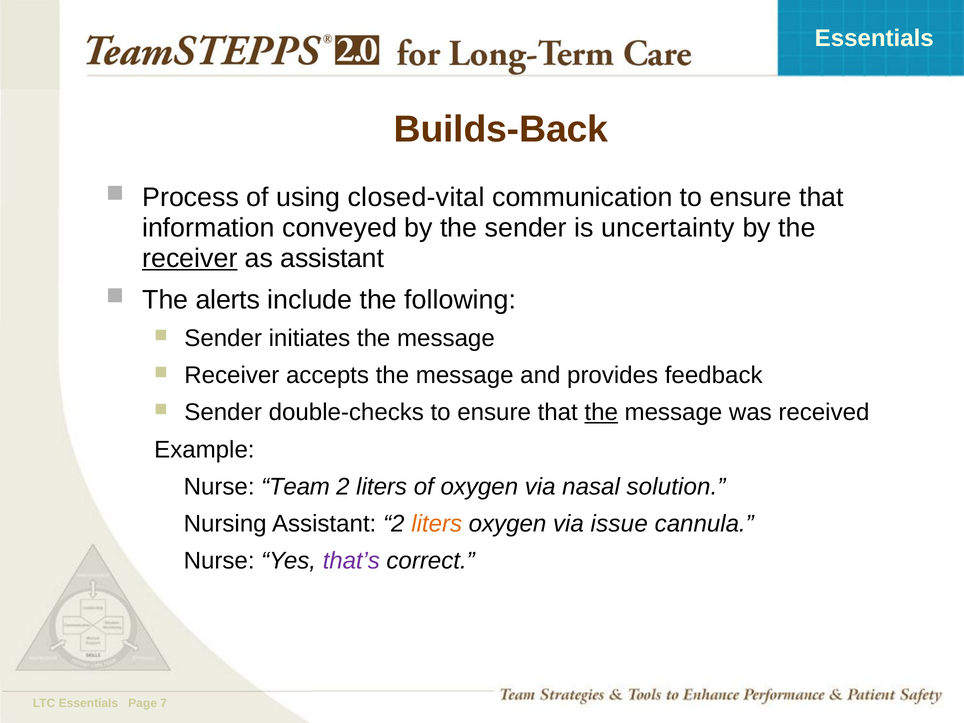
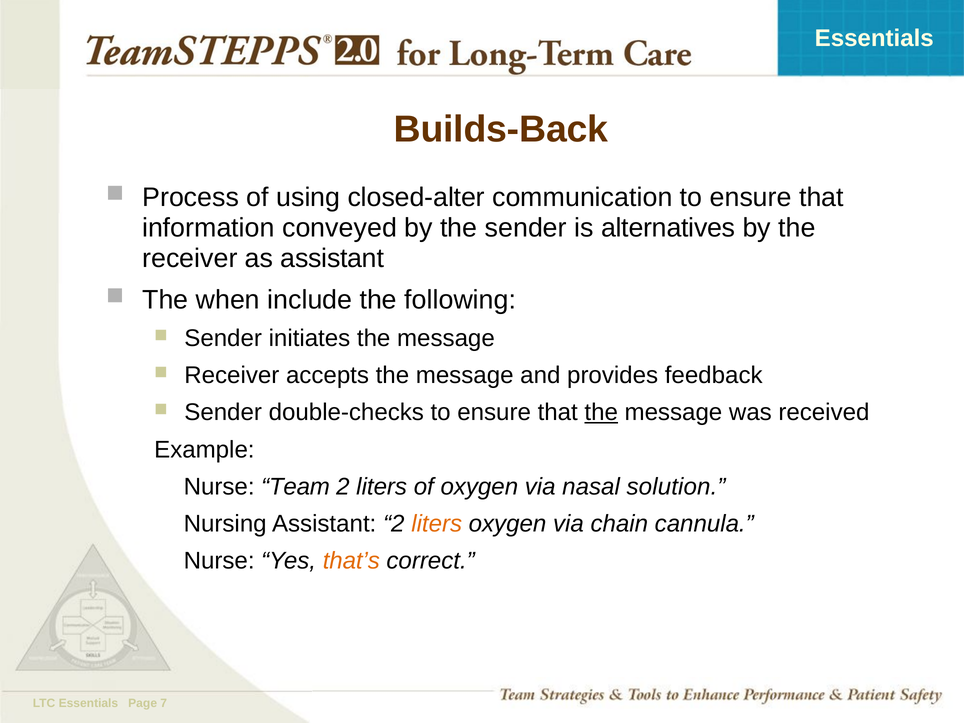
closed-vital: closed-vital -> closed-alter
uncertainty: uncertainty -> alternatives
receiver at (190, 258) underline: present -> none
alerts: alerts -> when
issue: issue -> chain
that’s colour: purple -> orange
